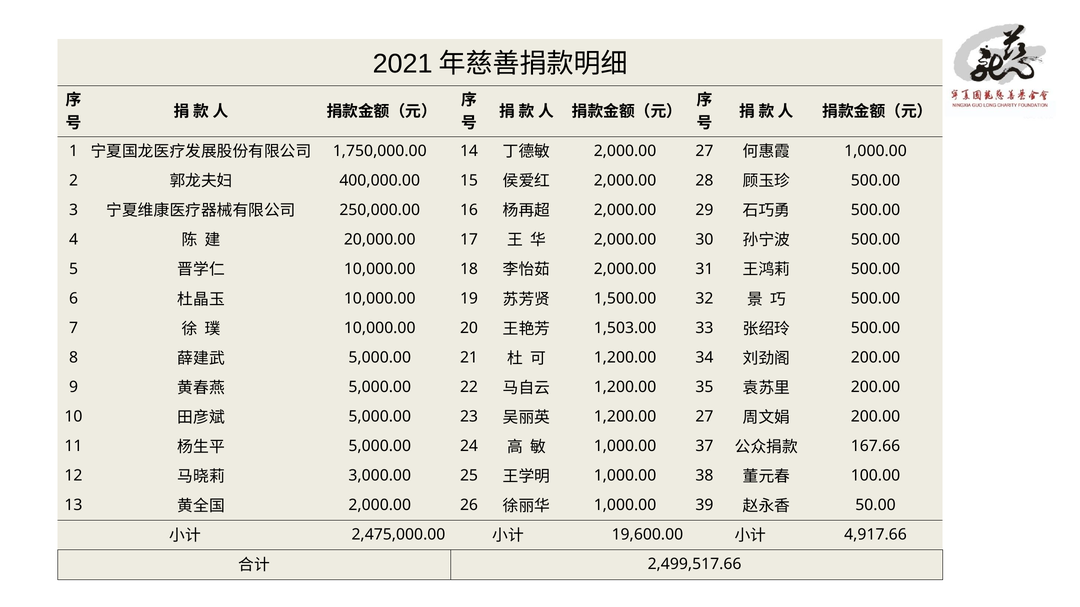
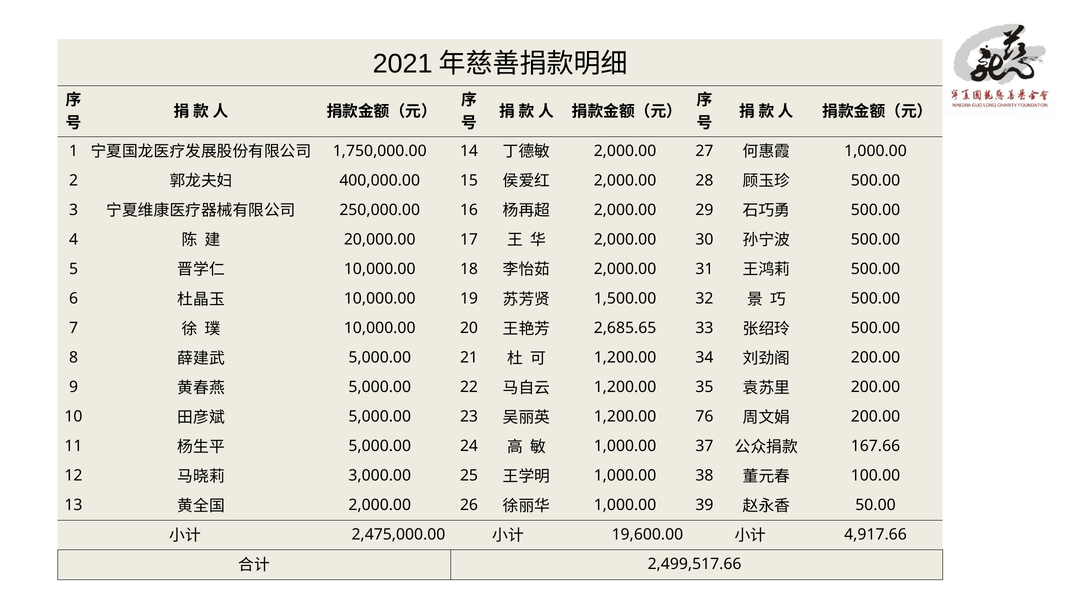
1,503.00: 1,503.00 -> 2,685.65
1,200.00 27: 27 -> 76
